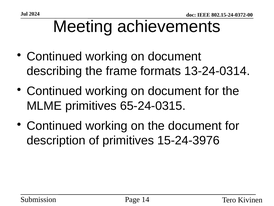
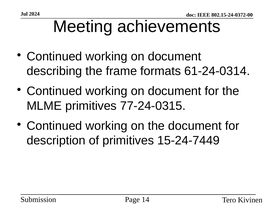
13-24-0314: 13-24-0314 -> 61-24-0314
65-24-0315: 65-24-0315 -> 77-24-0315
15-24-3976: 15-24-3976 -> 15-24-7449
